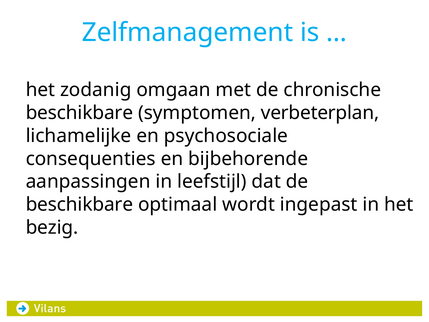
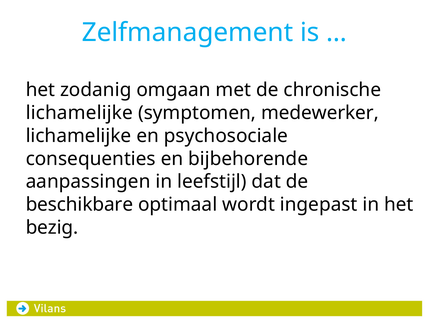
beschikbare at (79, 113): beschikbare -> lichamelijke
verbeterplan: verbeterplan -> medewerker
